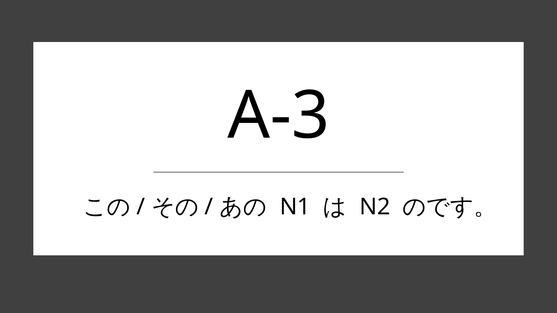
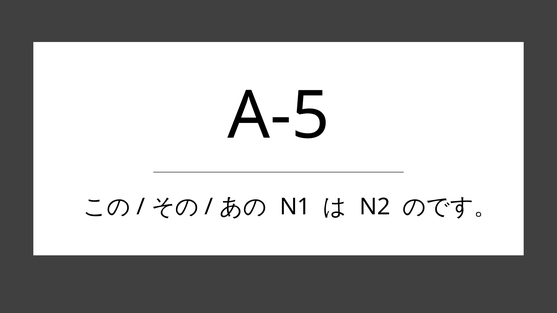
A-3: A-3 -> A-5
